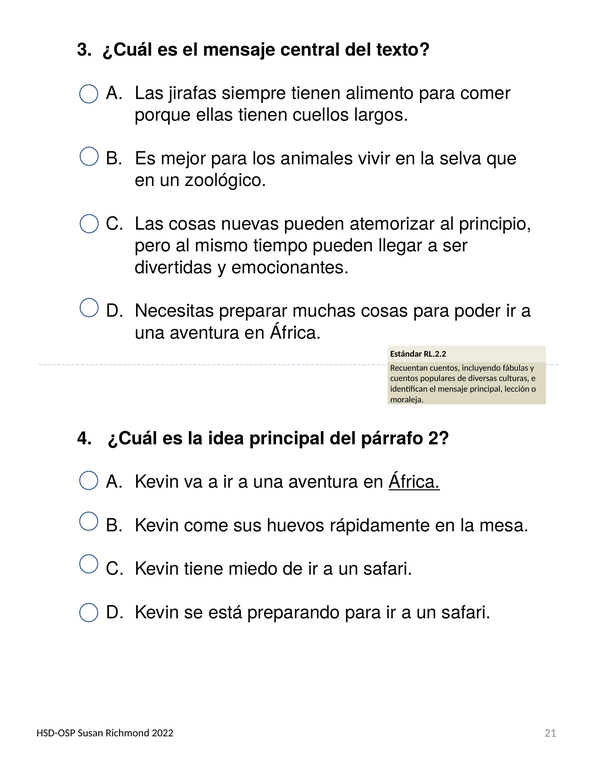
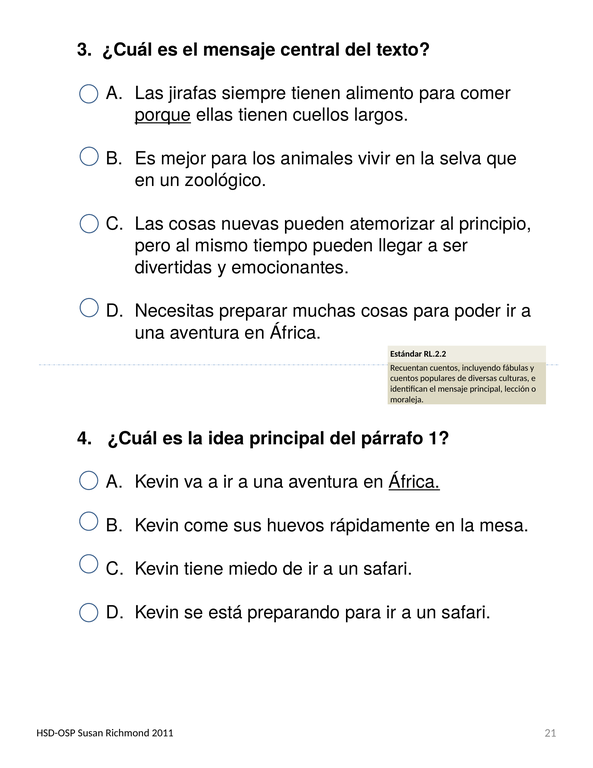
porque underline: none -> present
2: 2 -> 1
2022: 2022 -> 2011
